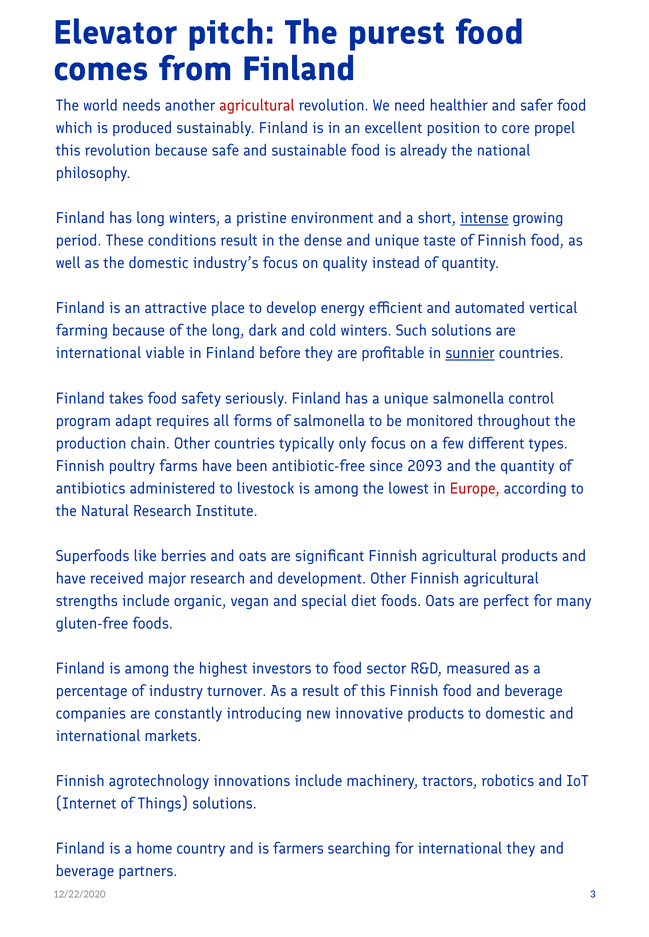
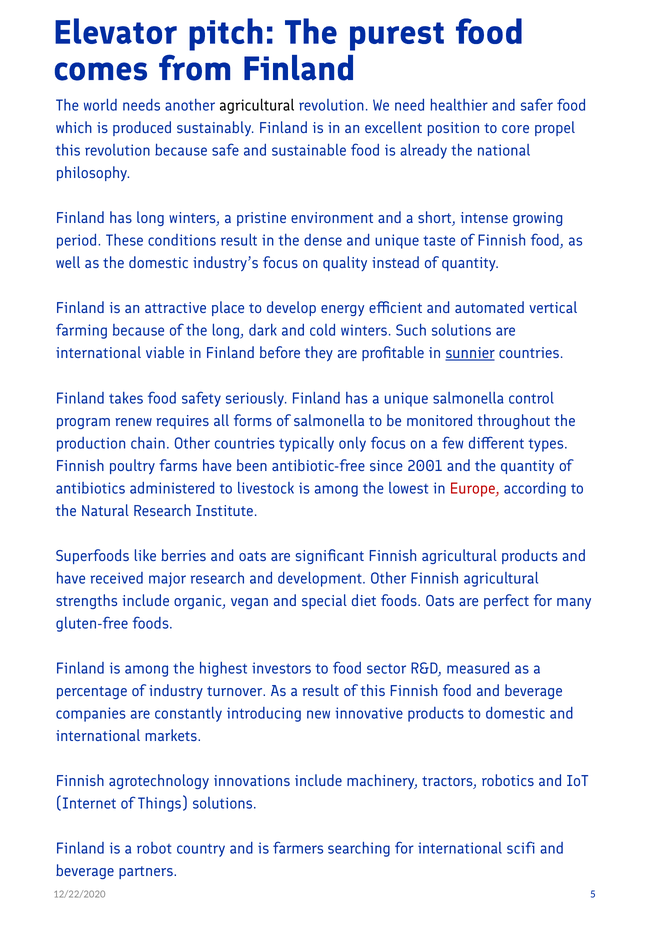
agricultural at (257, 106) colour: red -> black
intense underline: present -> none
adapt: adapt -> renew
2093: 2093 -> 2001
home: home -> robot
international they: they -> scifi
3: 3 -> 5
